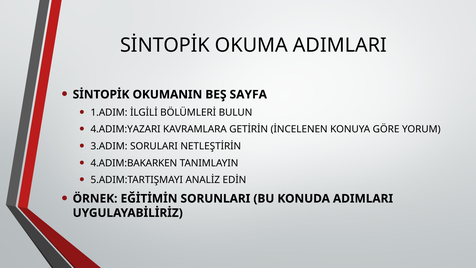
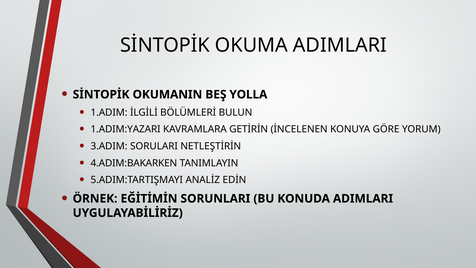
SAYFA: SAYFA -> YOLLA
4.ADIM:YAZARI: 4.ADIM:YAZARI -> 1.ADIM:YAZARI
